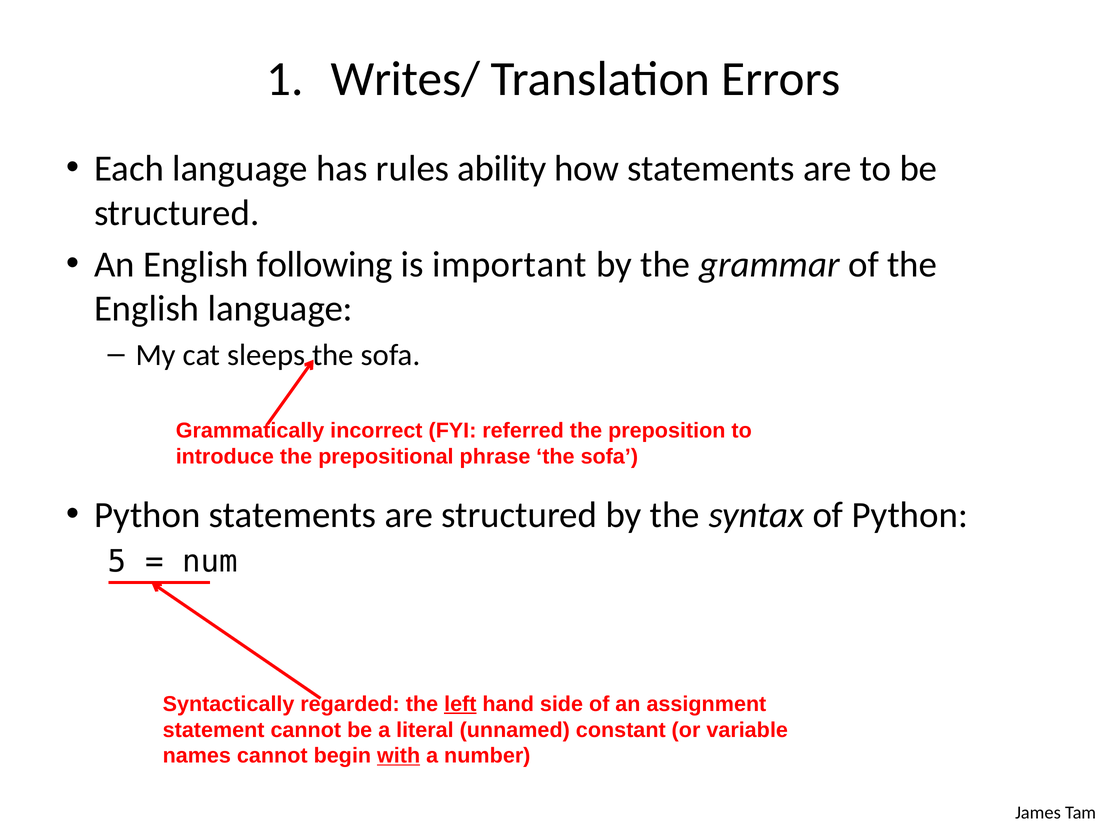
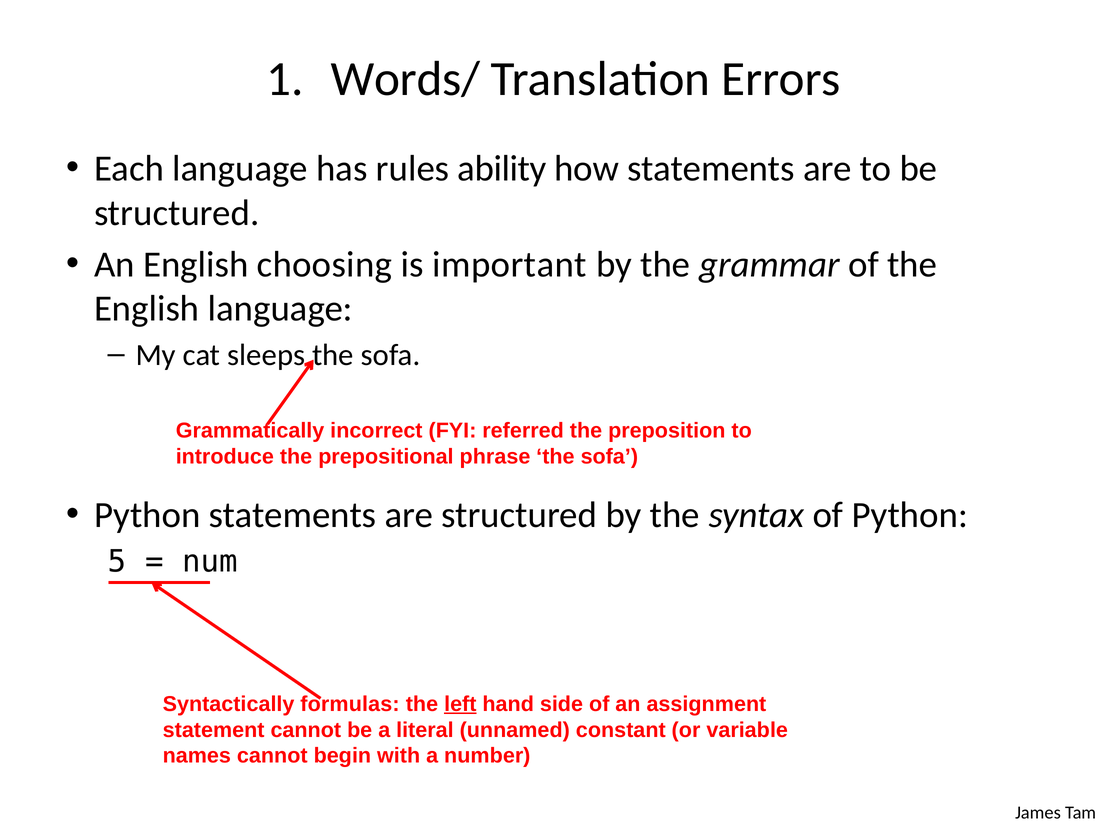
Writes/: Writes/ -> Words/
following: following -> choosing
regarded: regarded -> formulas
with underline: present -> none
